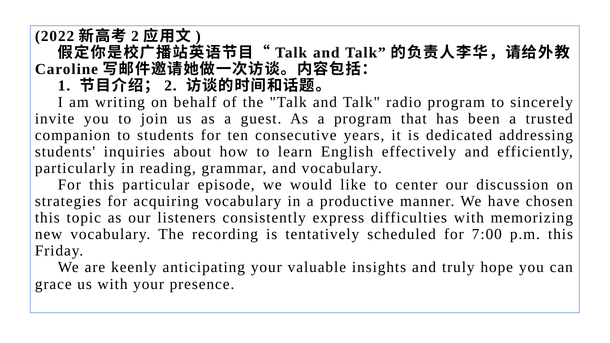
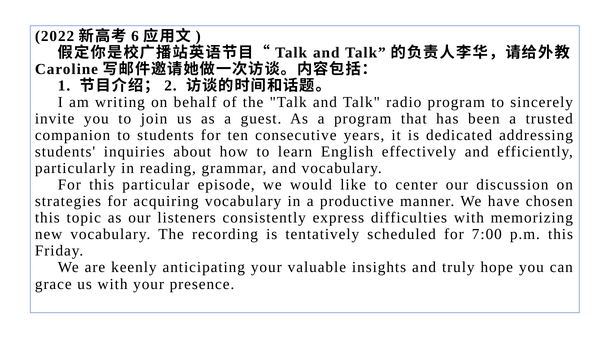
2 at (135, 36): 2 -> 6
